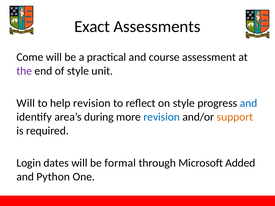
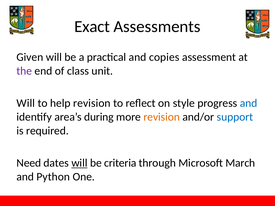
Come: Come -> Given
course: course -> copies
of style: style -> class
revision at (162, 117) colour: blue -> orange
support colour: orange -> blue
Login: Login -> Need
will at (79, 163) underline: none -> present
formal: formal -> criteria
Added: Added -> March
